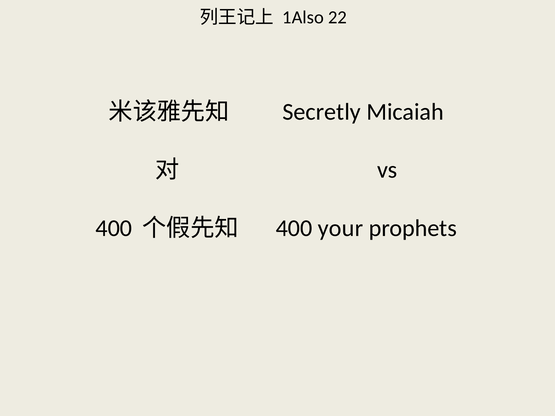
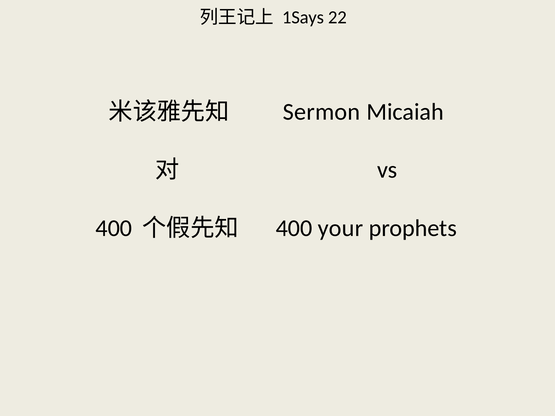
1Also: 1Also -> 1Says
Secretly: Secretly -> Sermon
